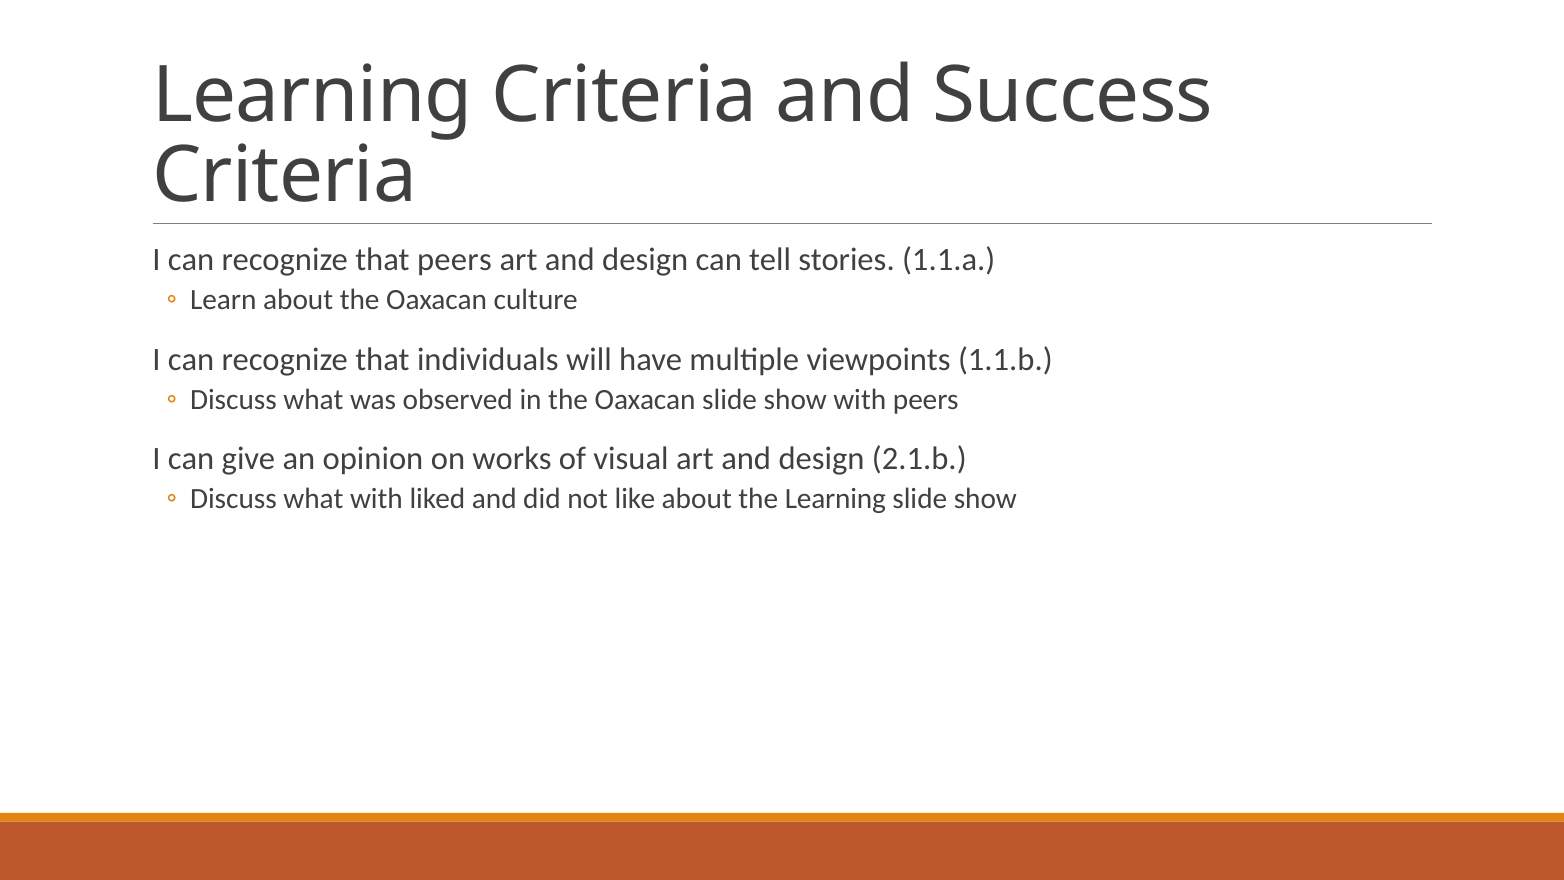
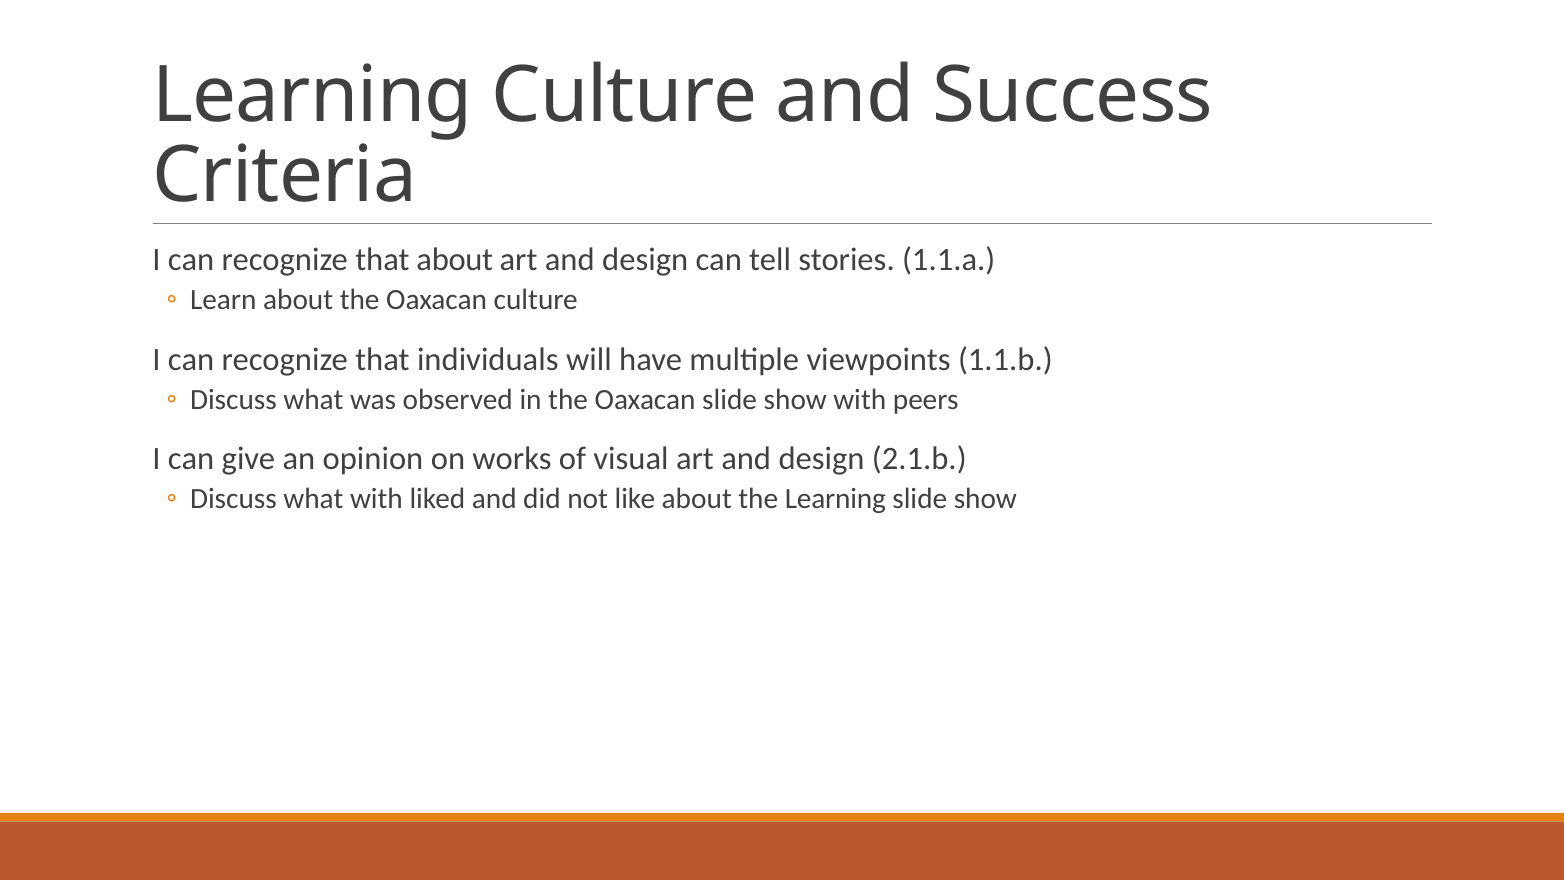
Learning Criteria: Criteria -> Culture
that peers: peers -> about
